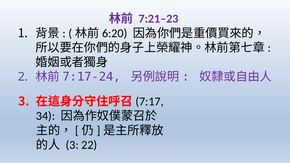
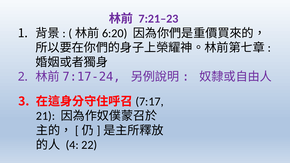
34: 34 -> 21
3 at (72, 145): 3 -> 4
